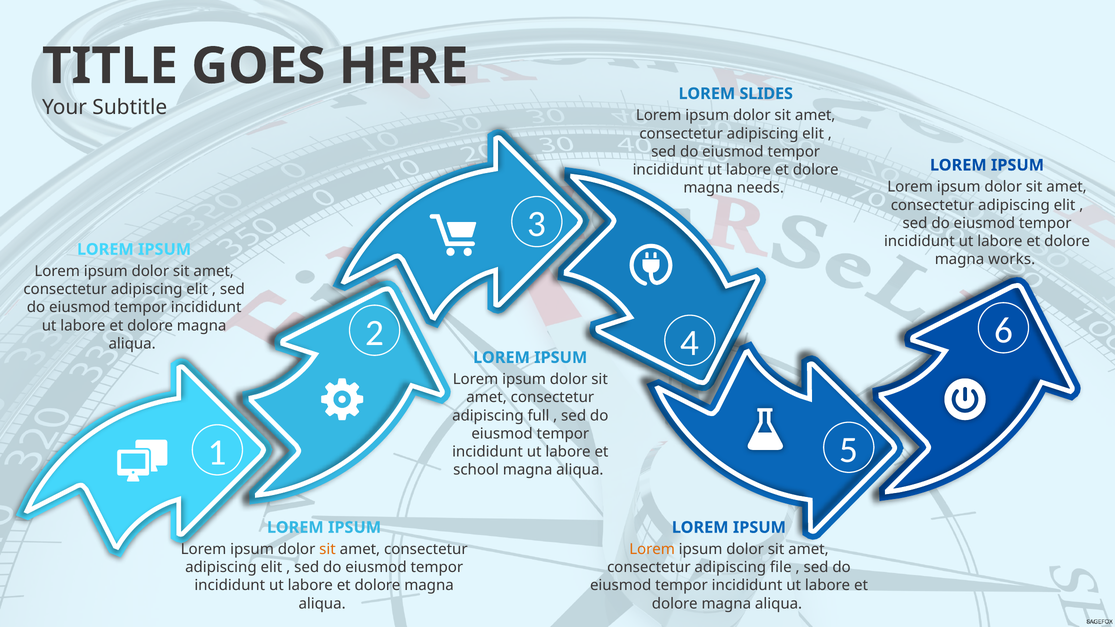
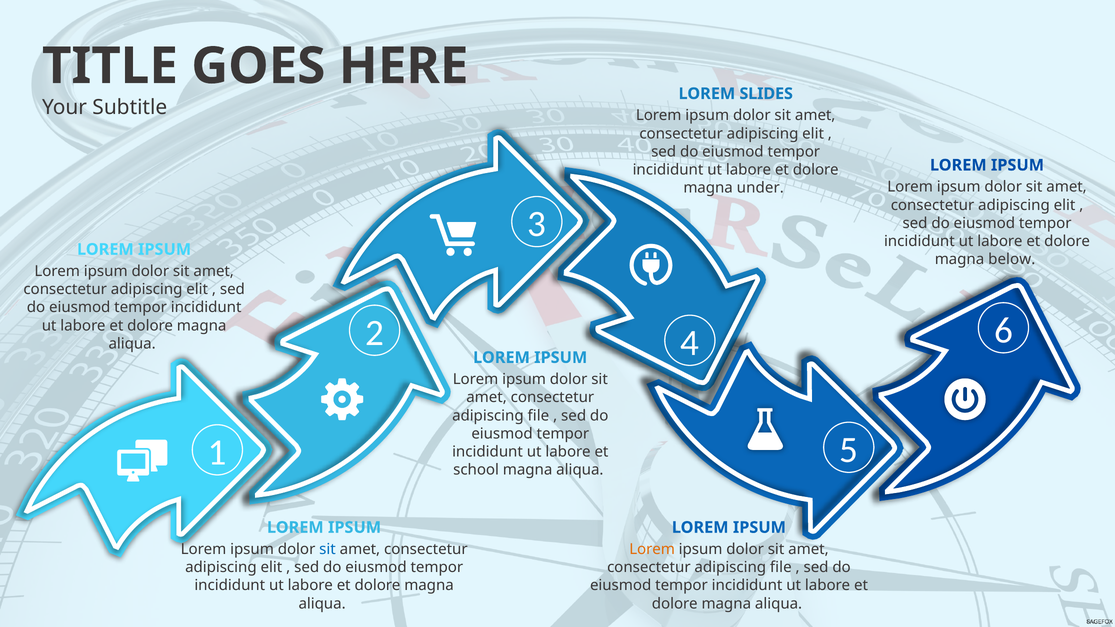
needs: needs -> under
works: works -> below
full at (538, 416): full -> file
sit at (328, 549) colour: orange -> blue
